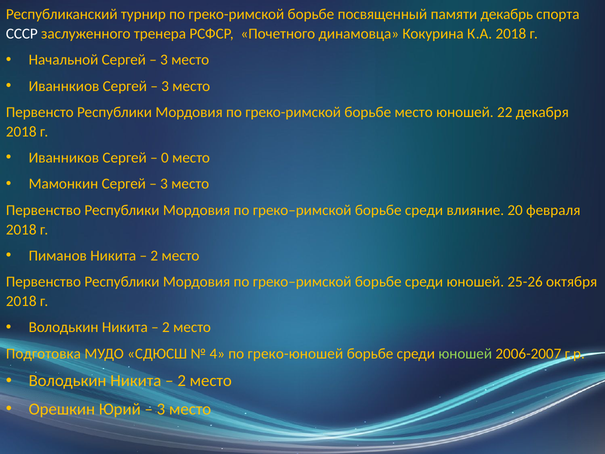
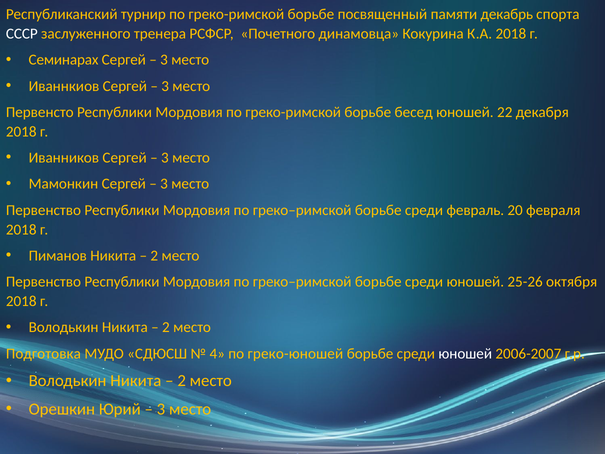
Начальной: Начальной -> Семинарах
борьбе место: место -> бесед
0 at (165, 158): 0 -> 3
влияние: влияние -> февраль
юношей at (465, 353) colour: light green -> white
